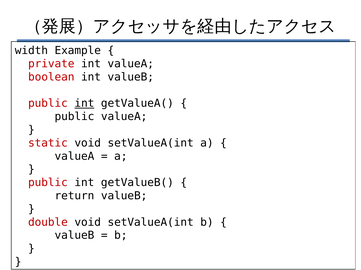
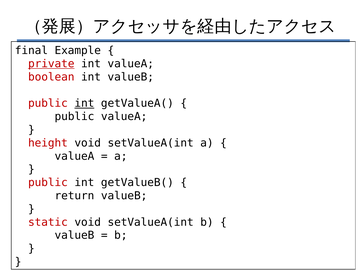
width: width -> final
private underline: none -> present
static: static -> height
double: double -> static
